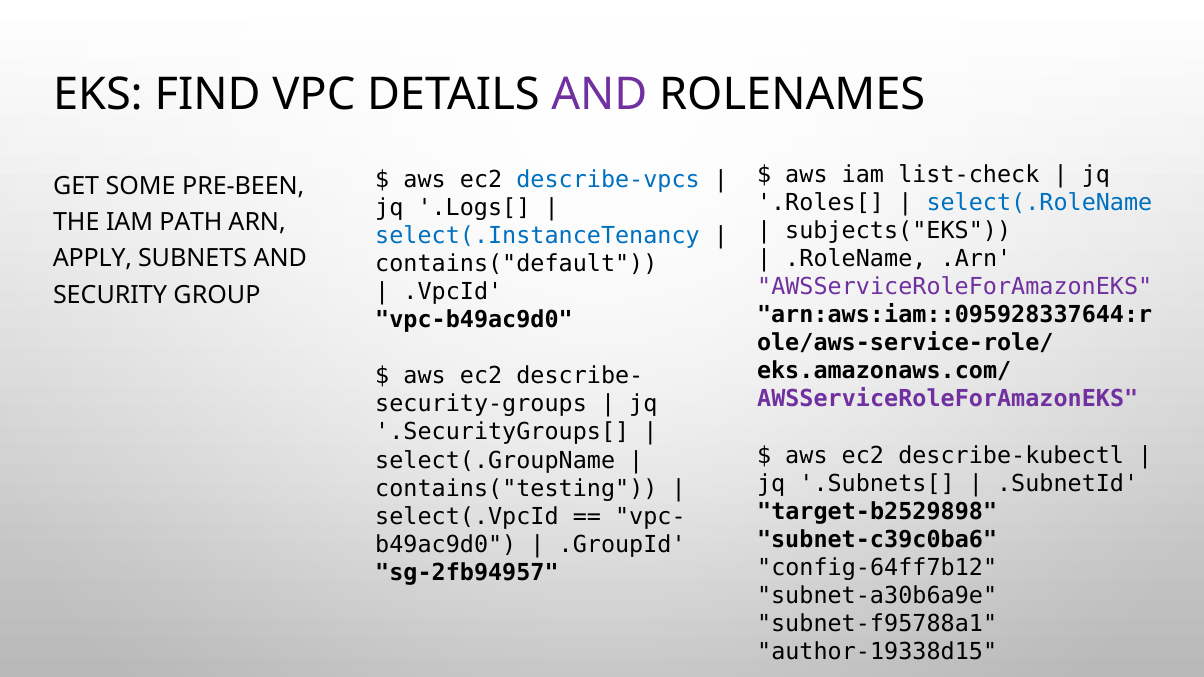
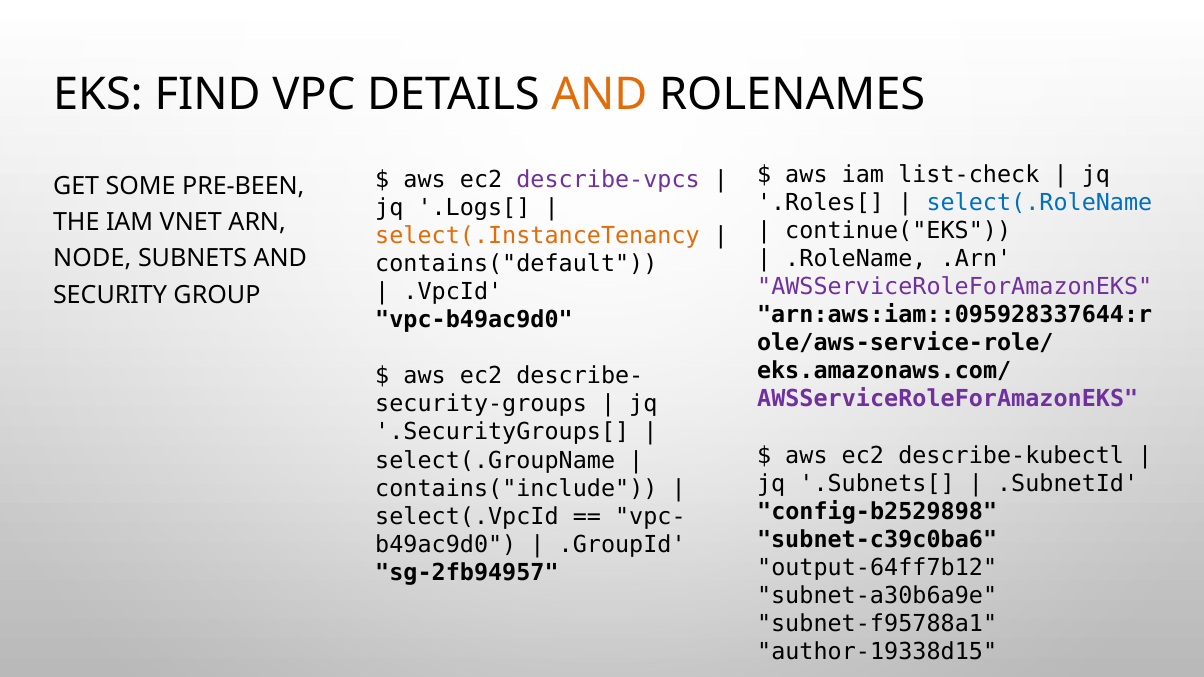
AND at (599, 95) colour: purple -> orange
describe-vpcs colour: blue -> purple
PATH: PATH -> VNET
subjects("EKS: subjects("EKS -> continue("EKS
select(.InstanceTenancy colour: blue -> orange
APPLY: APPLY -> NODE
contains("testing: contains("testing -> contains("include
target-b2529898: target-b2529898 -> config-b2529898
config-64ff7b12: config-64ff7b12 -> output-64ff7b12
